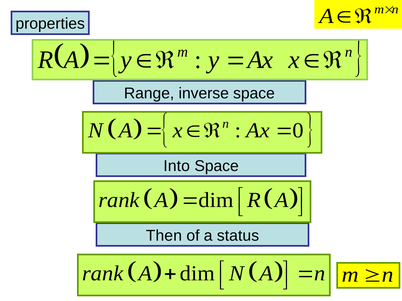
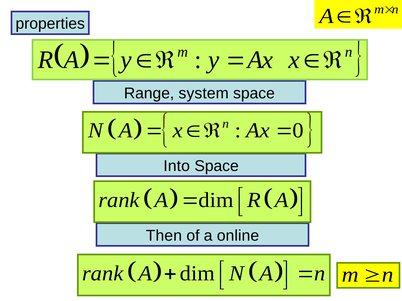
inverse: inverse -> system
status: status -> online
